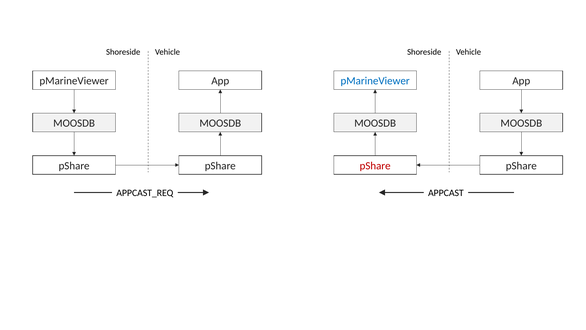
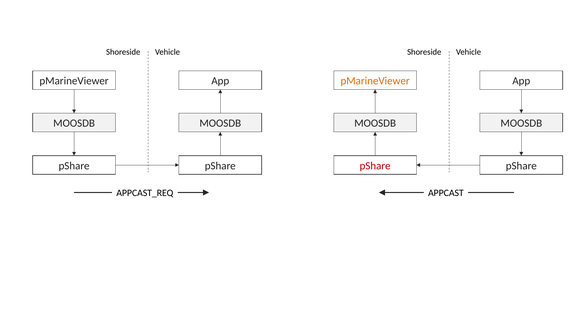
pMarineViewer at (375, 81) colour: blue -> orange
